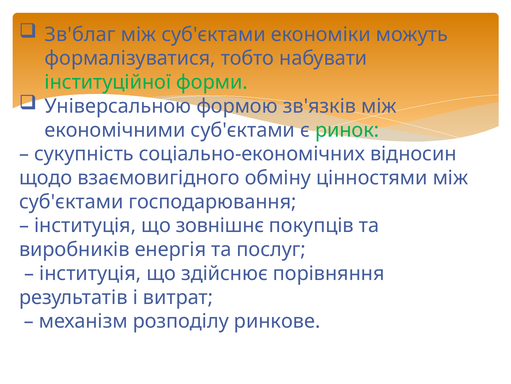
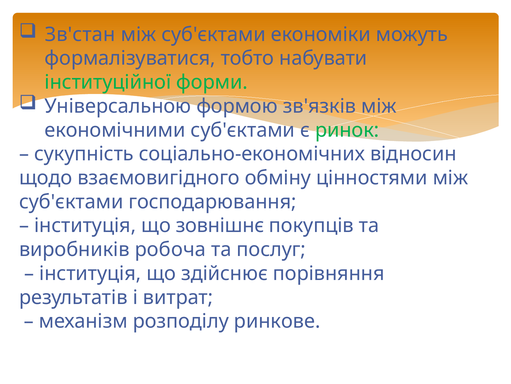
Зв'благ: Зв'благ -> Зв'стан
енергія: енергія -> робоча
